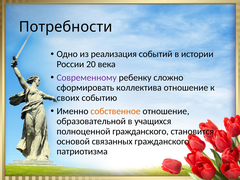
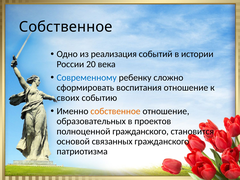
Потребности at (66, 27): Потребности -> Собственное
Современному colour: purple -> blue
коллектива: коллектива -> воспитания
образовательной: образовательной -> образовательных
учащихся: учащихся -> проектов
